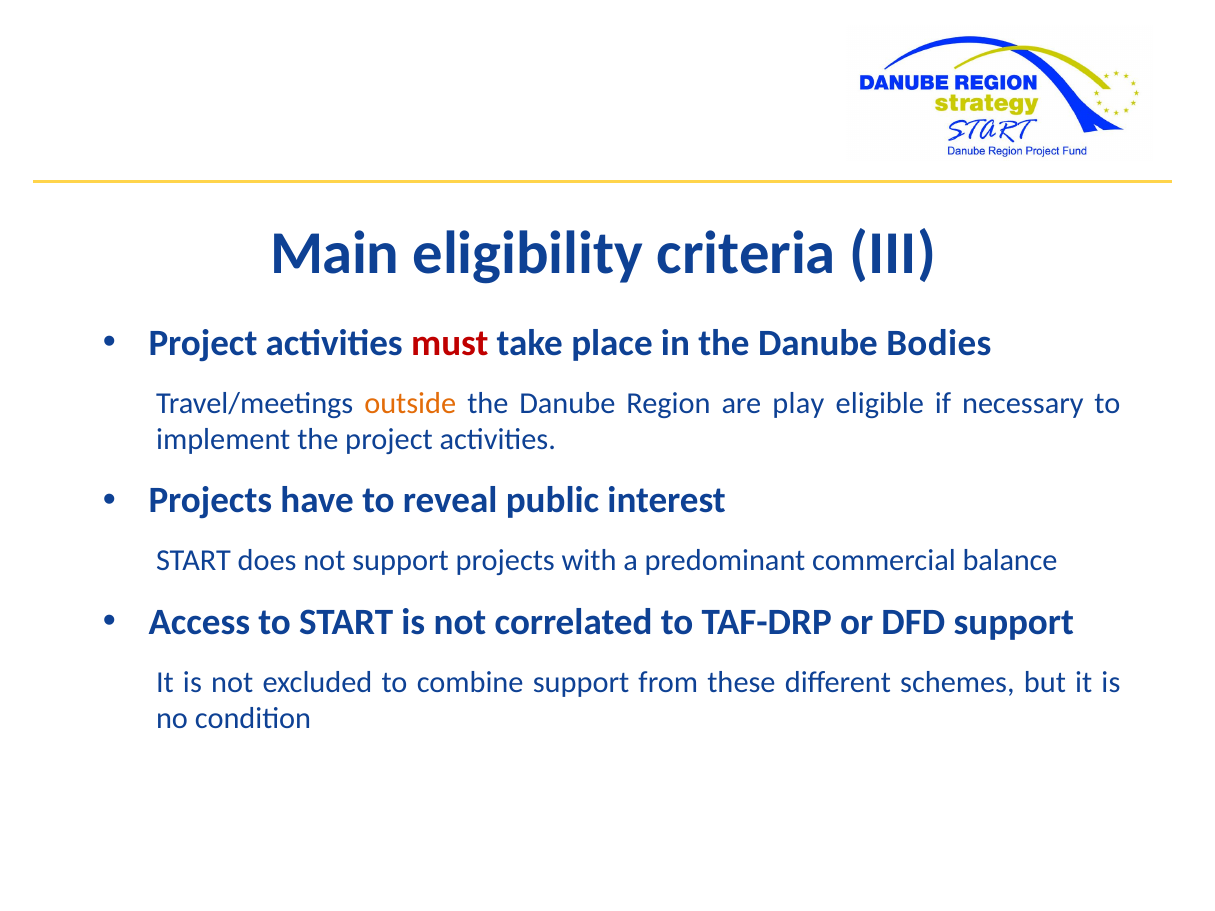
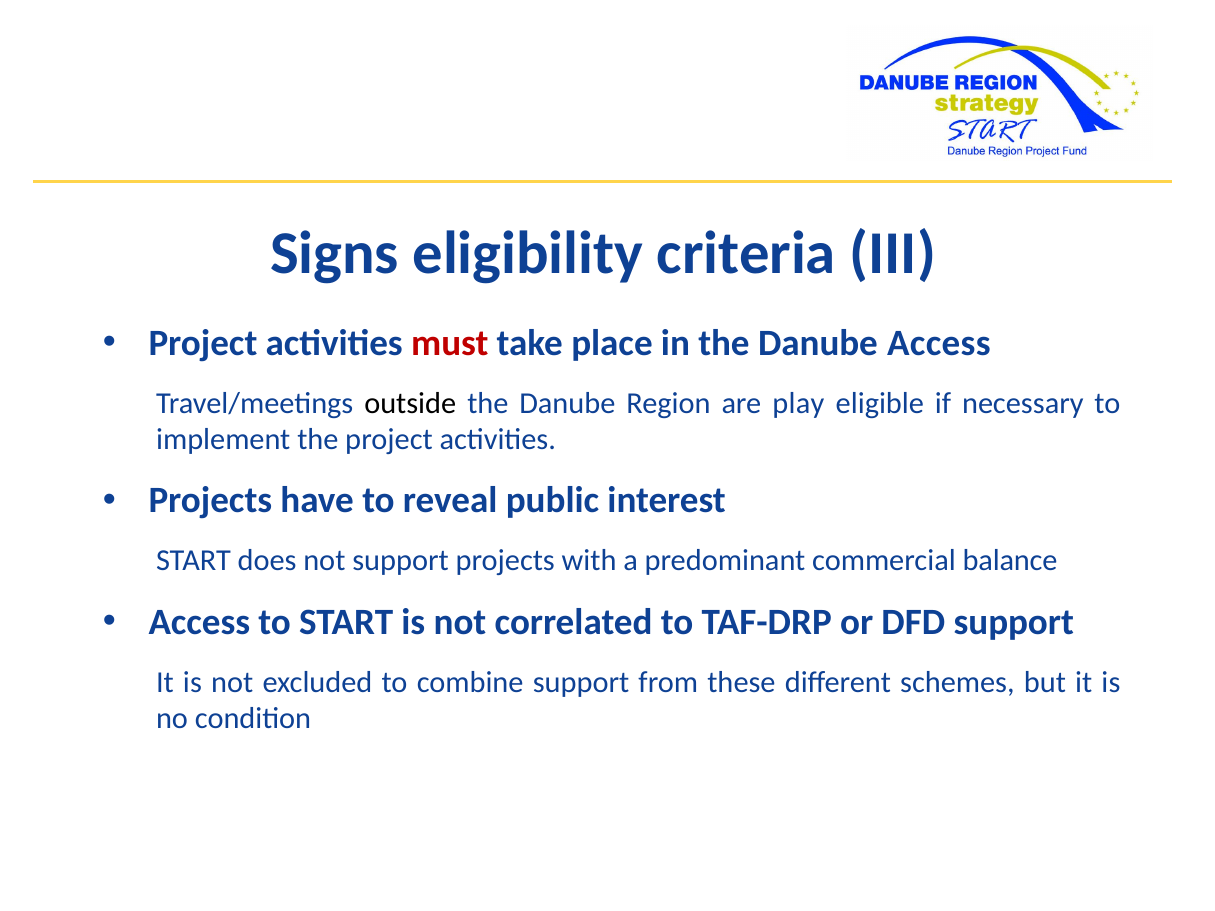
Main: Main -> Signs
Danube Bodies: Bodies -> Access
outside colour: orange -> black
